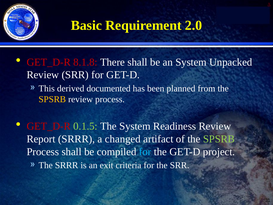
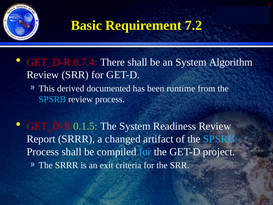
2.0: 2.0 -> 7.2
8.1.8: 8.1.8 -> 0.7.4
Unpacked: Unpacked -> Algorithm
planned: planned -> runtime
SPSRB at (52, 99) colour: yellow -> light blue
SPSRB at (219, 139) colour: light green -> light blue
